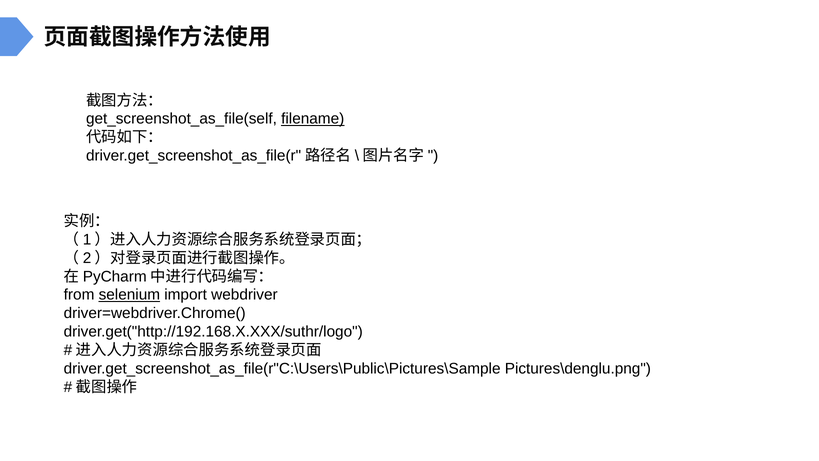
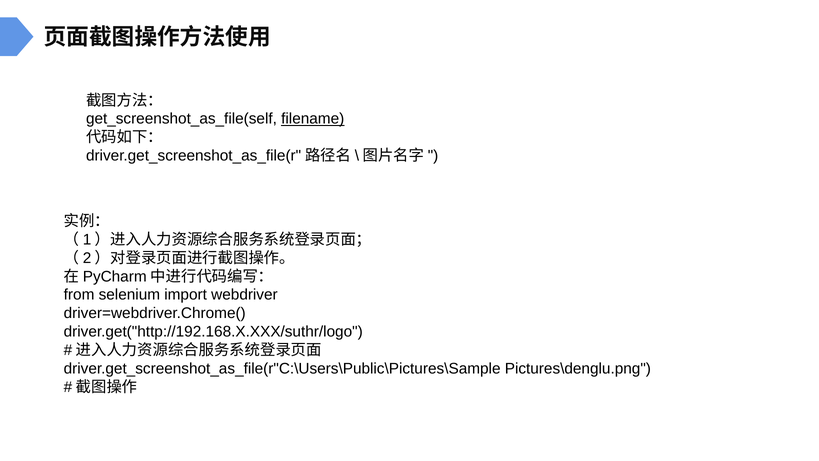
selenium underline: present -> none
